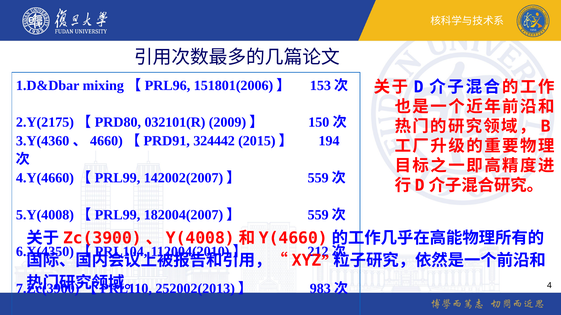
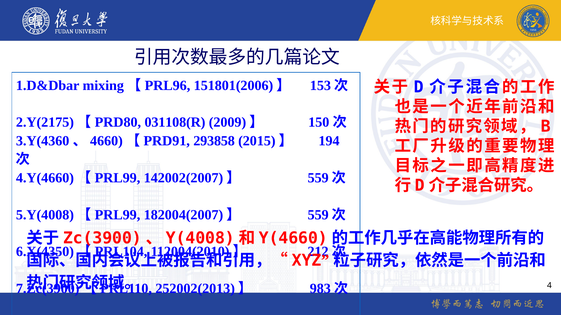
032101(R: 032101(R -> 031108(R
324442: 324442 -> 293858
